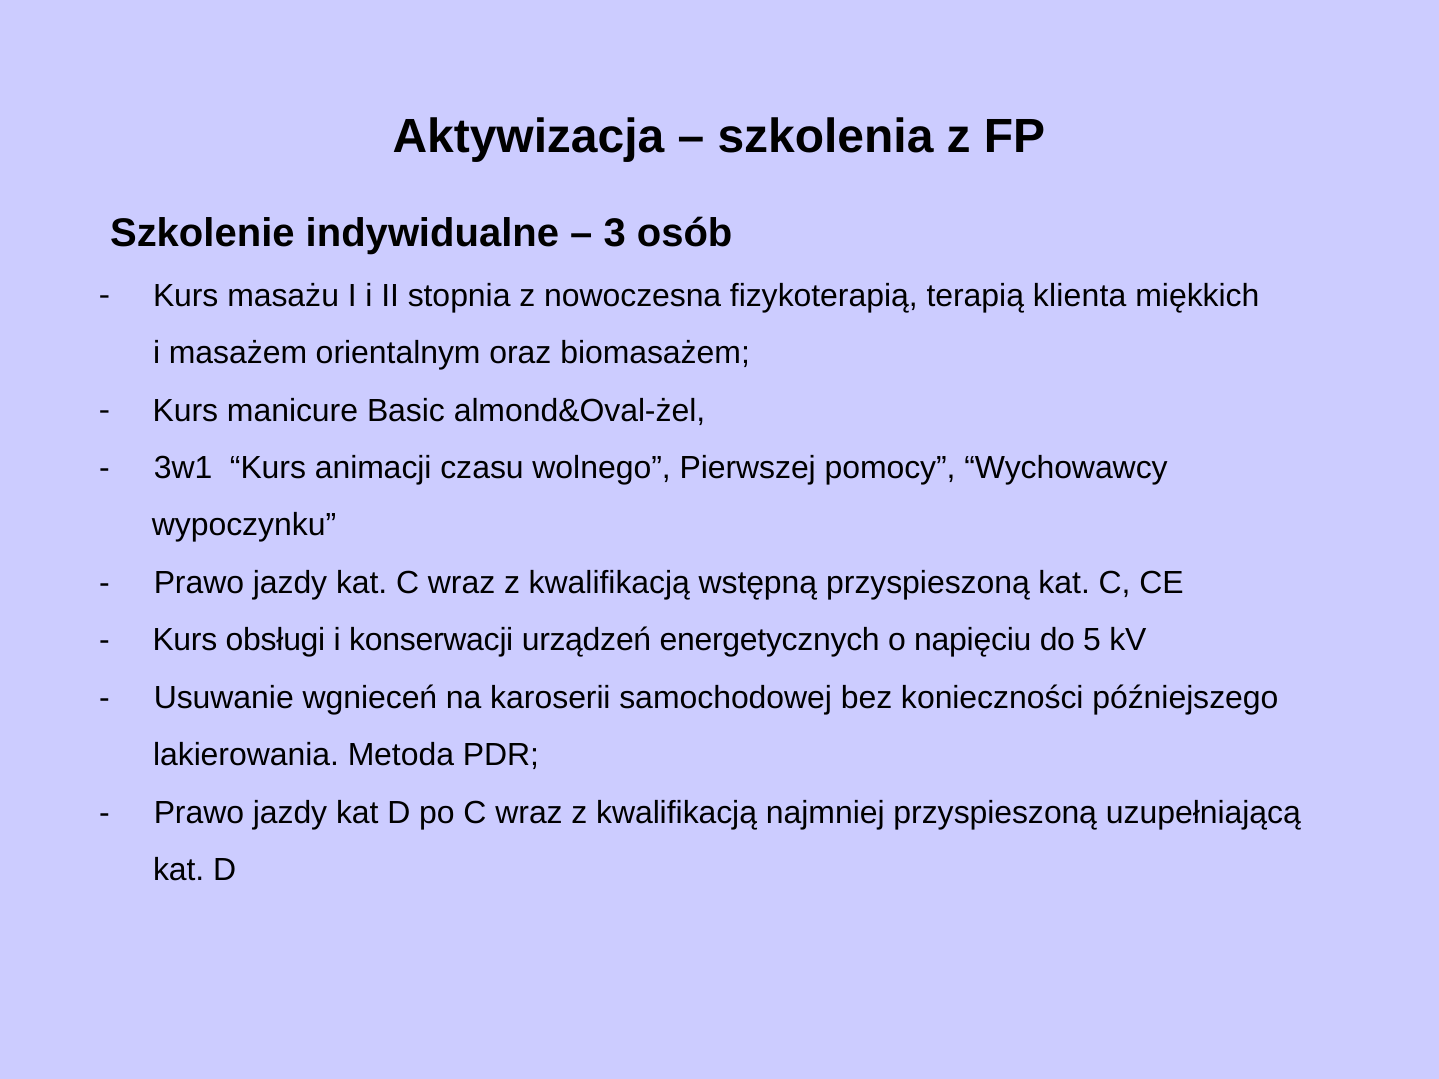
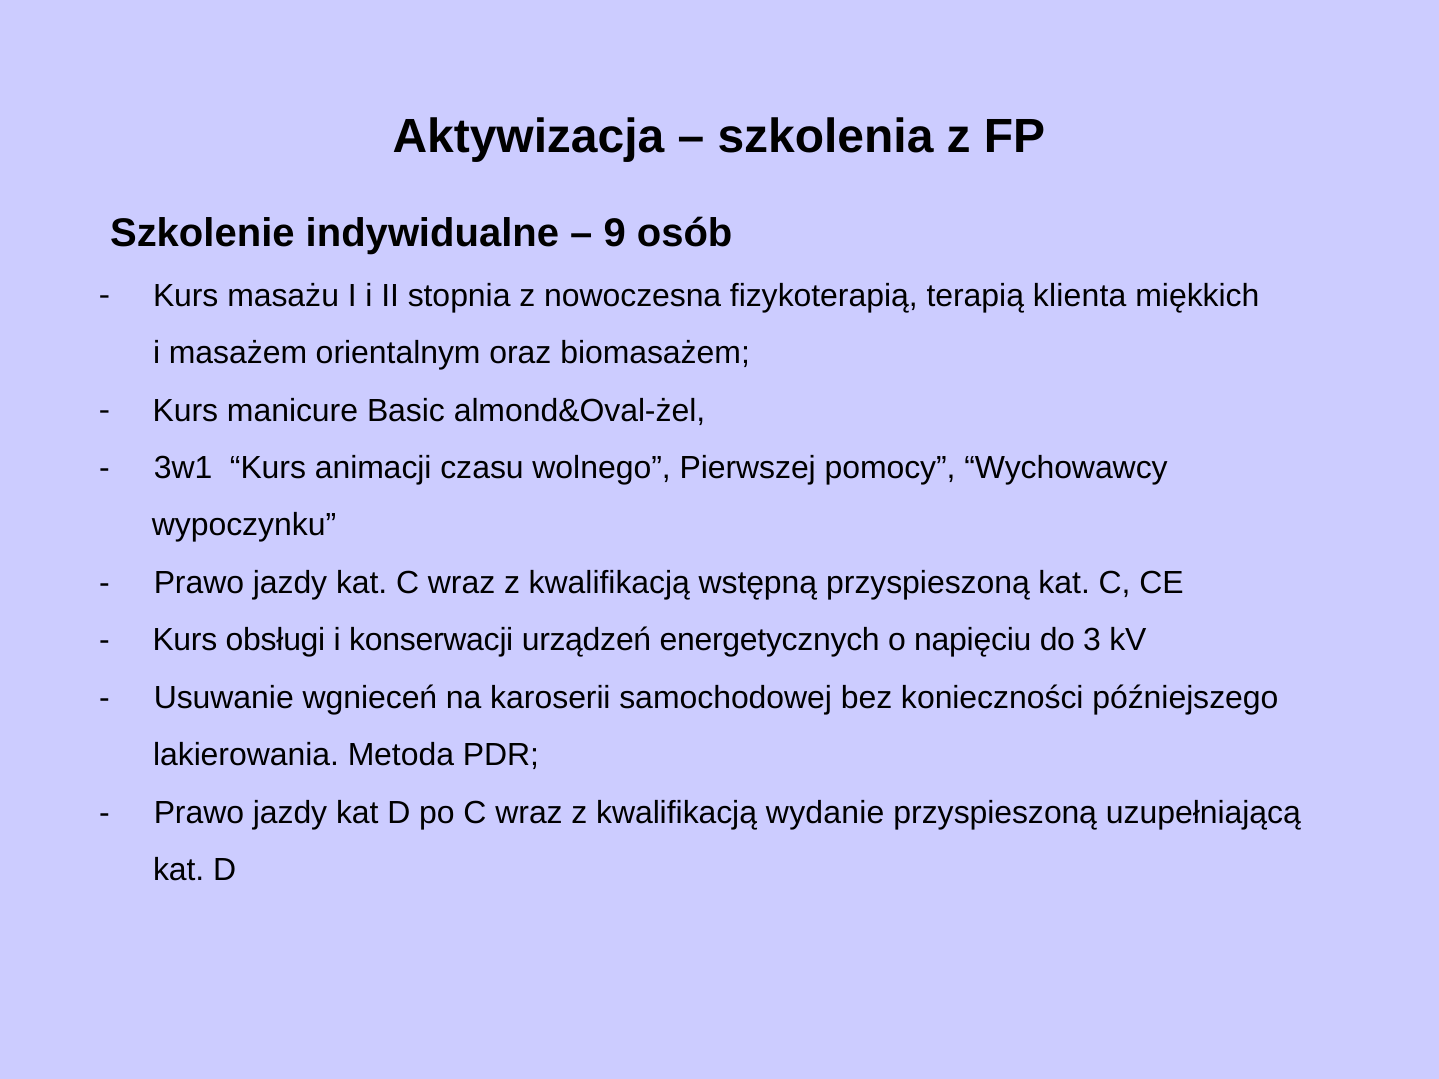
3: 3 -> 9
5: 5 -> 3
najmniej: najmniej -> wydanie
